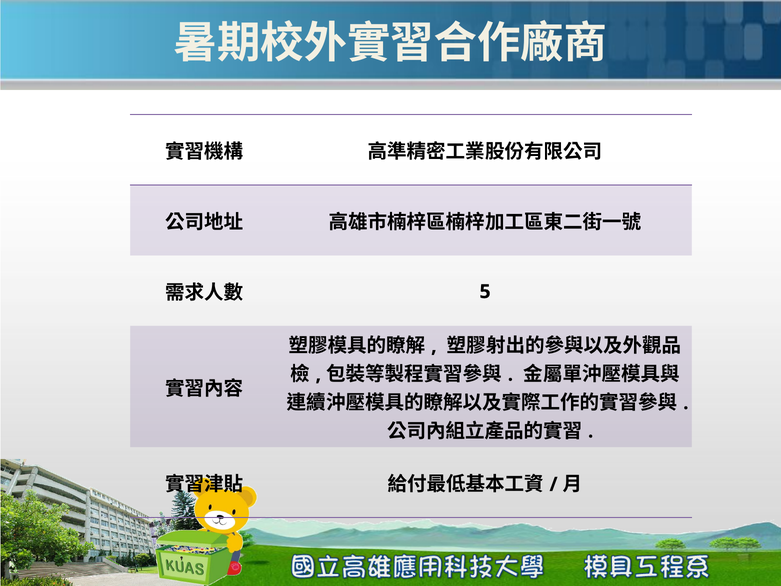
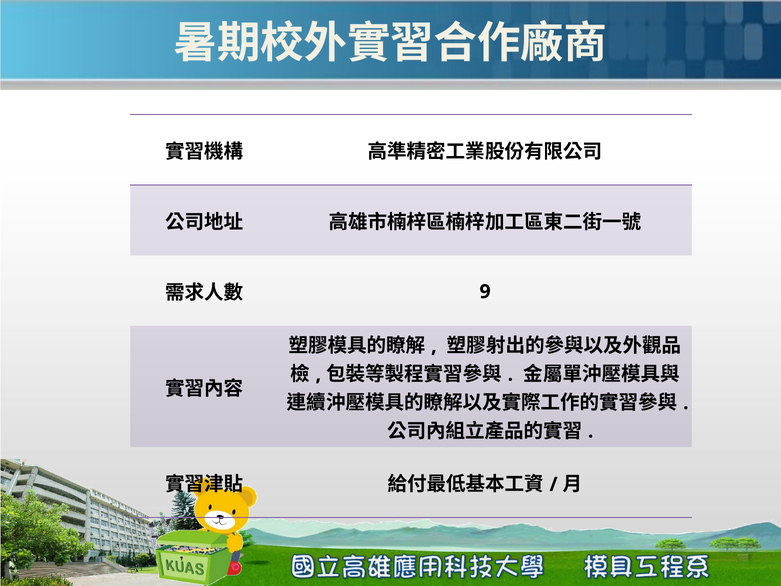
5: 5 -> 9
